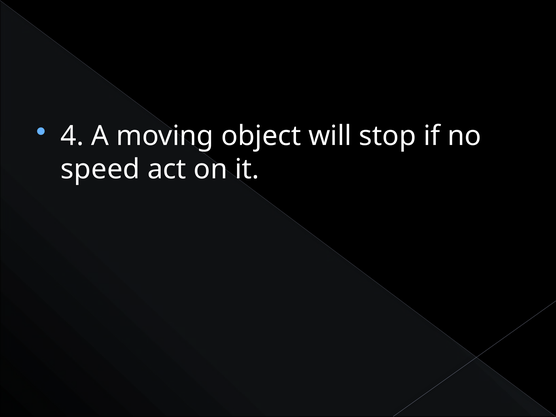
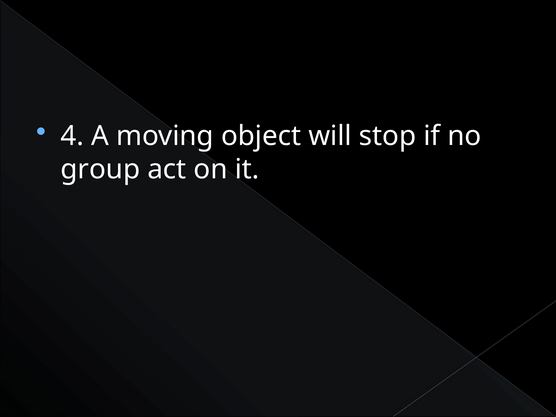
speed: speed -> group
